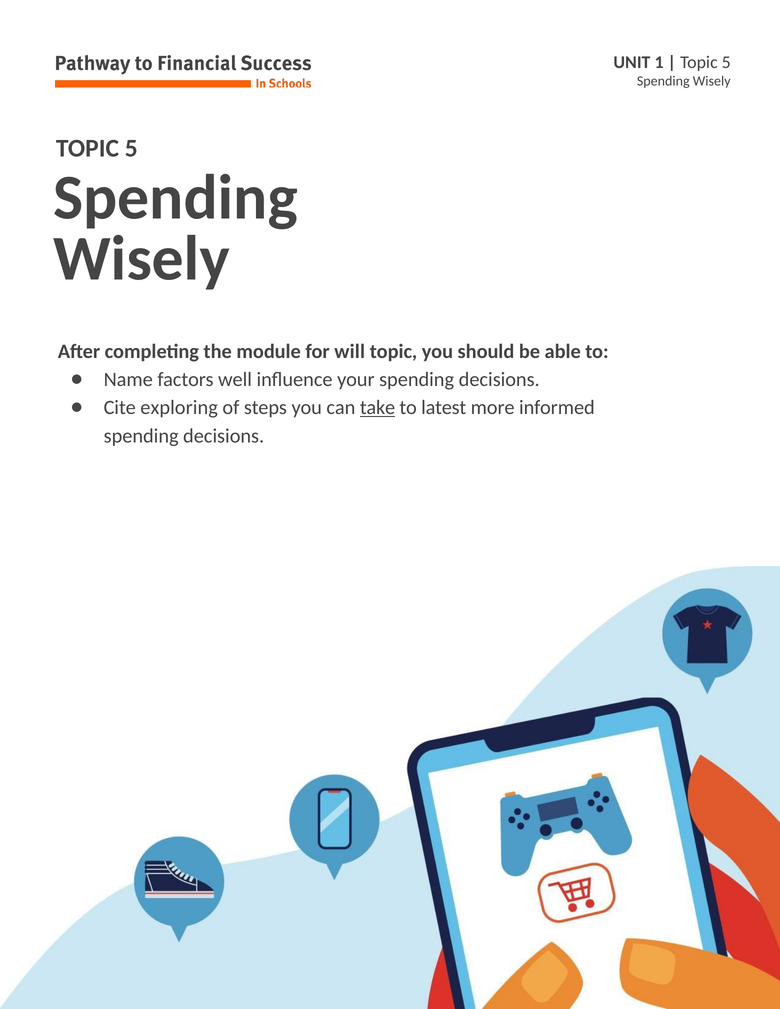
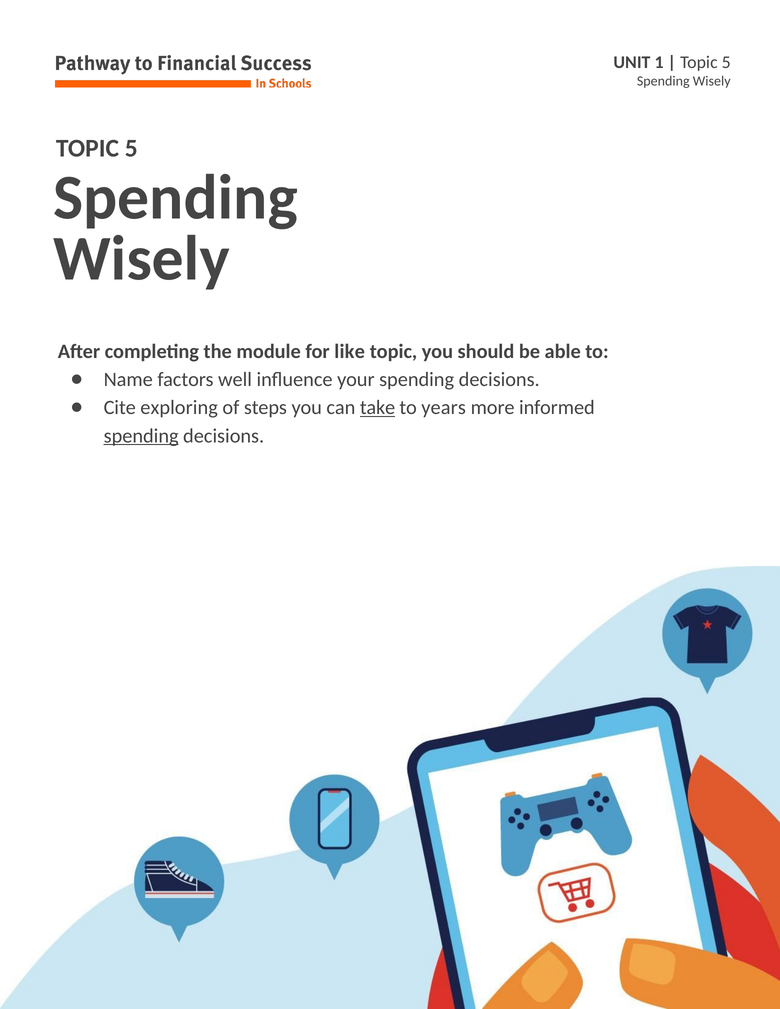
will: will -> like
latest: latest -> years
spending at (141, 436) underline: none -> present
